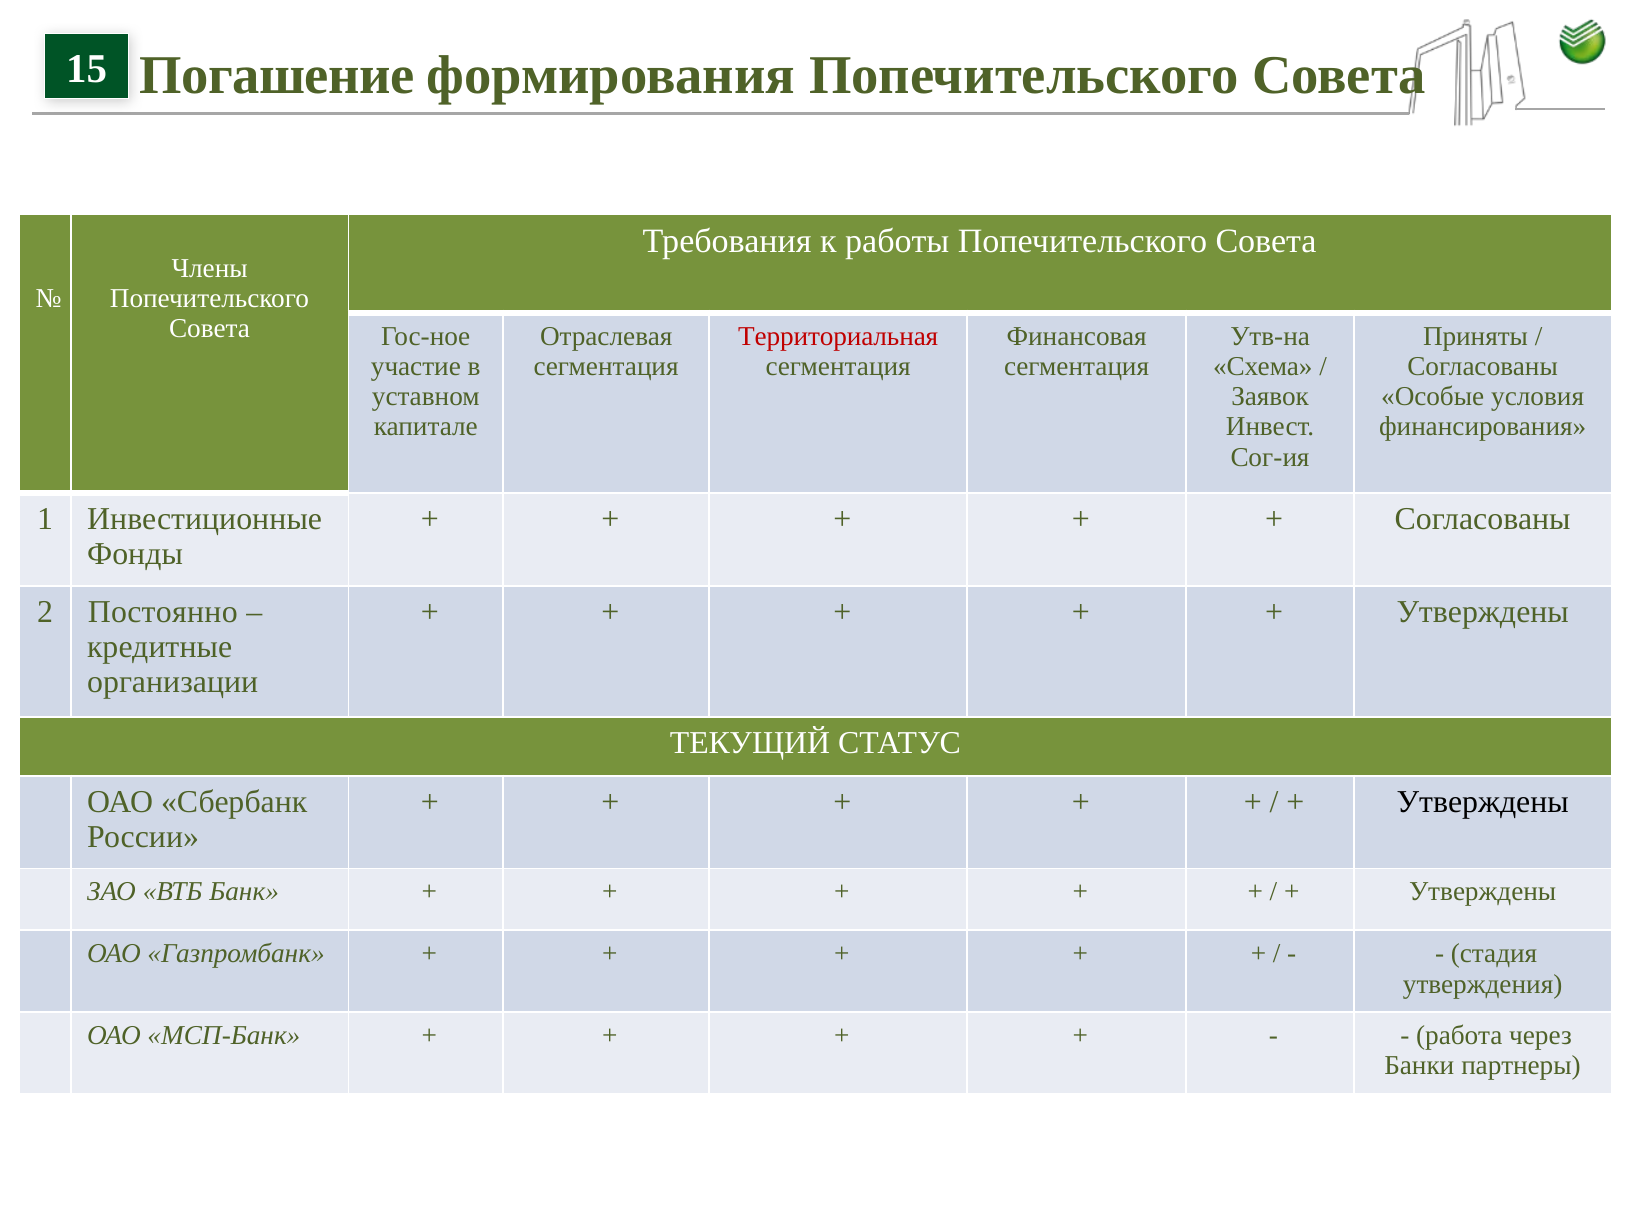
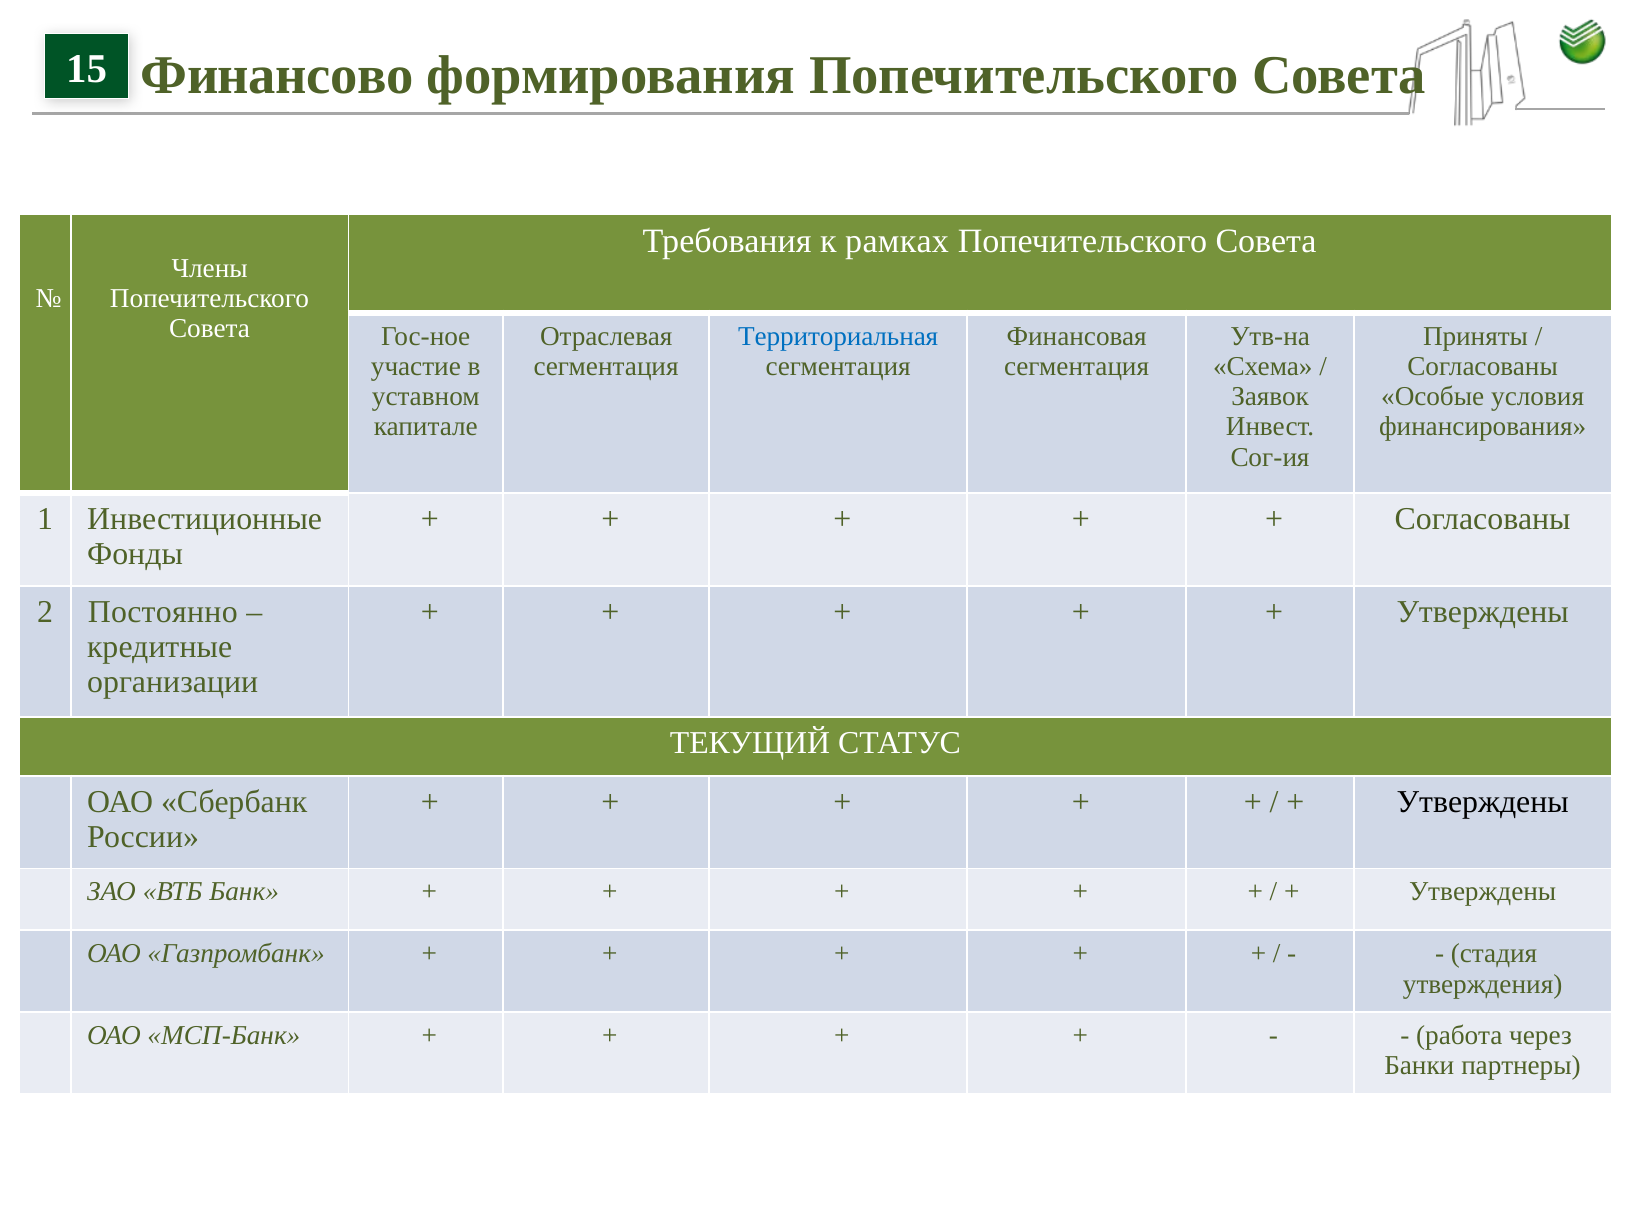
Погашение: Погашение -> Финансово
работы: работы -> рамках
Территориальная colour: red -> blue
